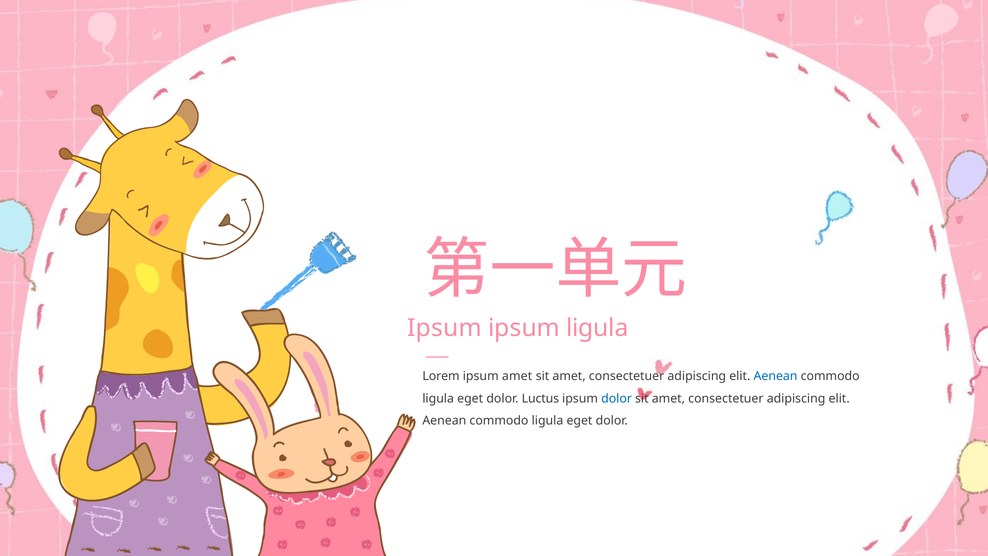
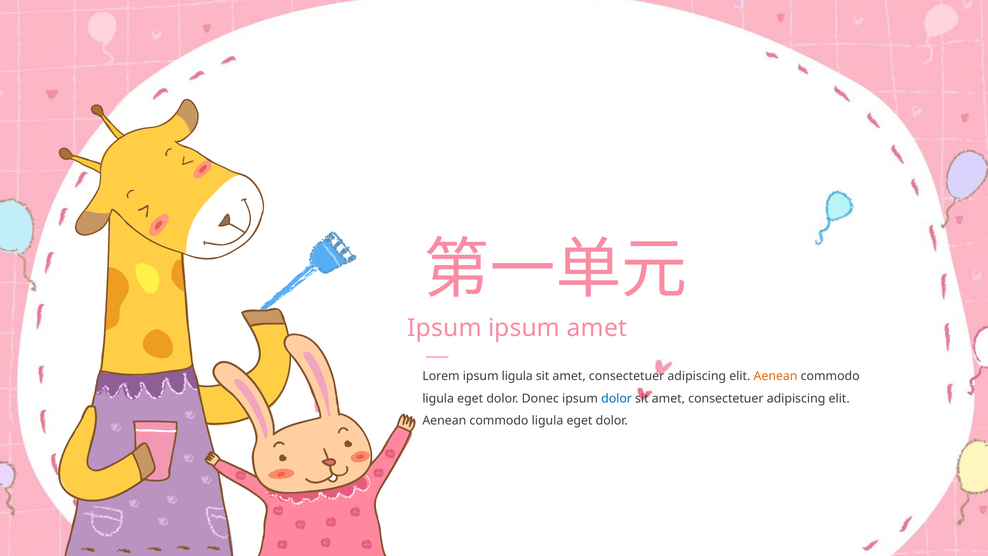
ipsum ligula: ligula -> amet
ipsum amet: amet -> ligula
Aenean at (776, 376) colour: blue -> orange
Luctus: Luctus -> Donec
